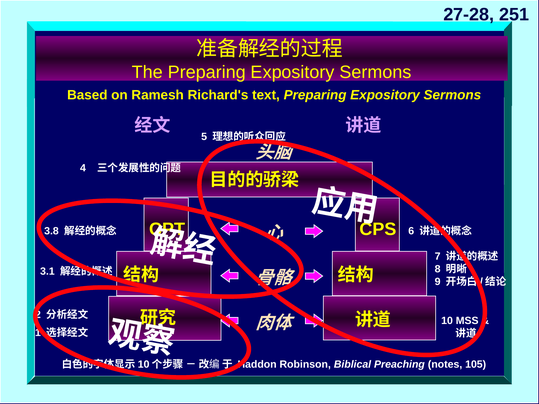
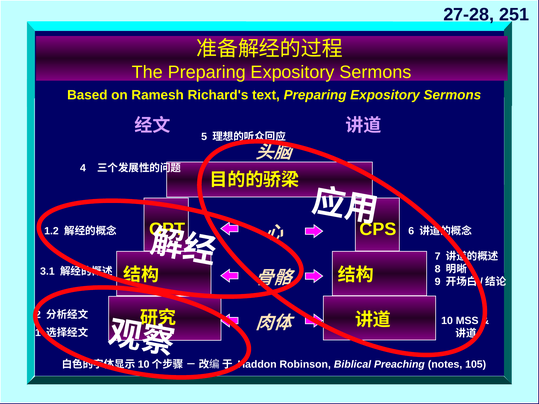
3.8: 3.8 -> 1.2
